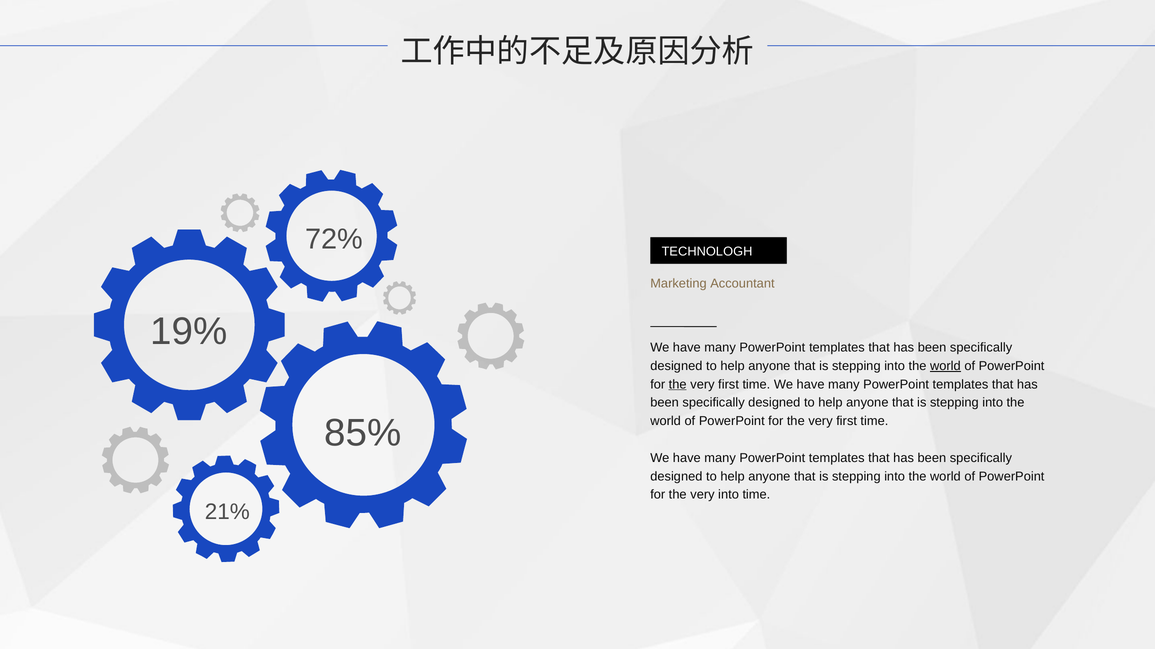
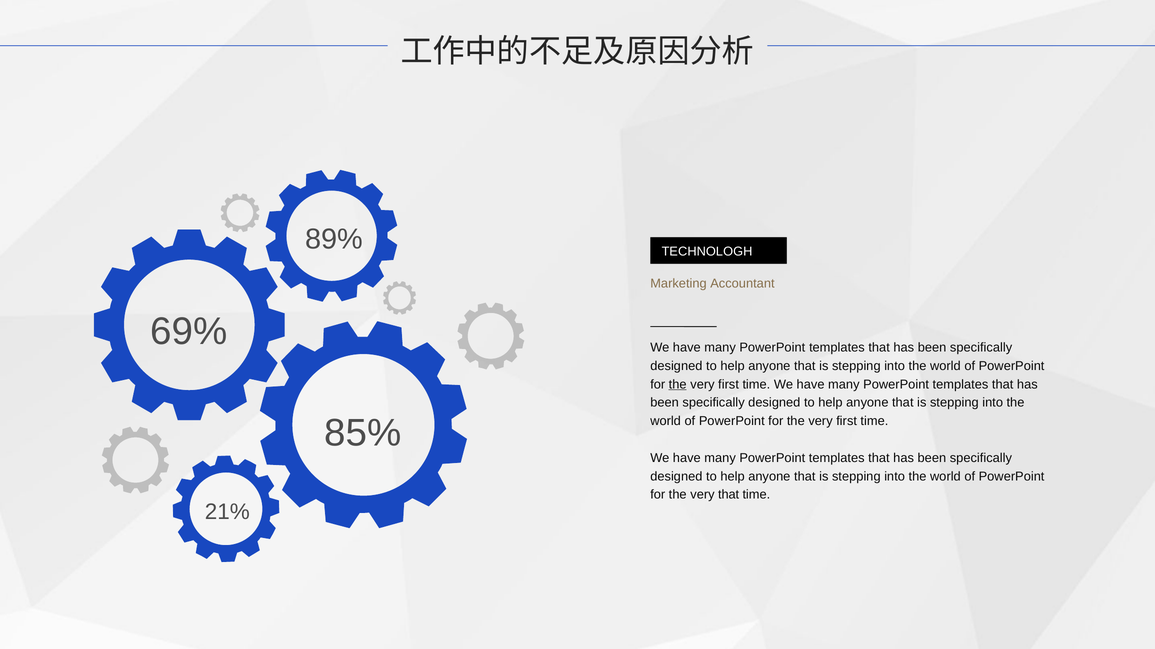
72%: 72% -> 89%
19%: 19% -> 69%
world at (945, 366) underline: present -> none
very into: into -> that
